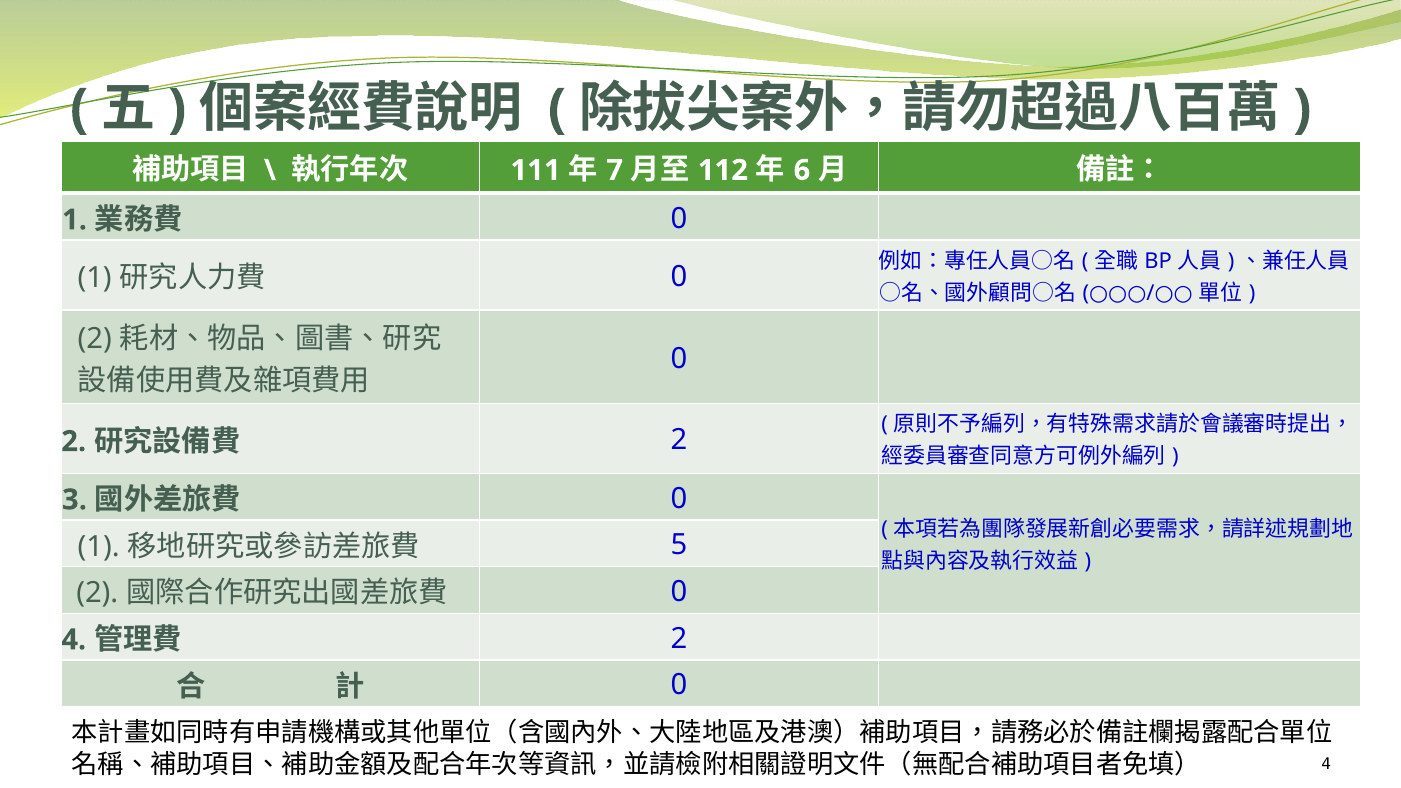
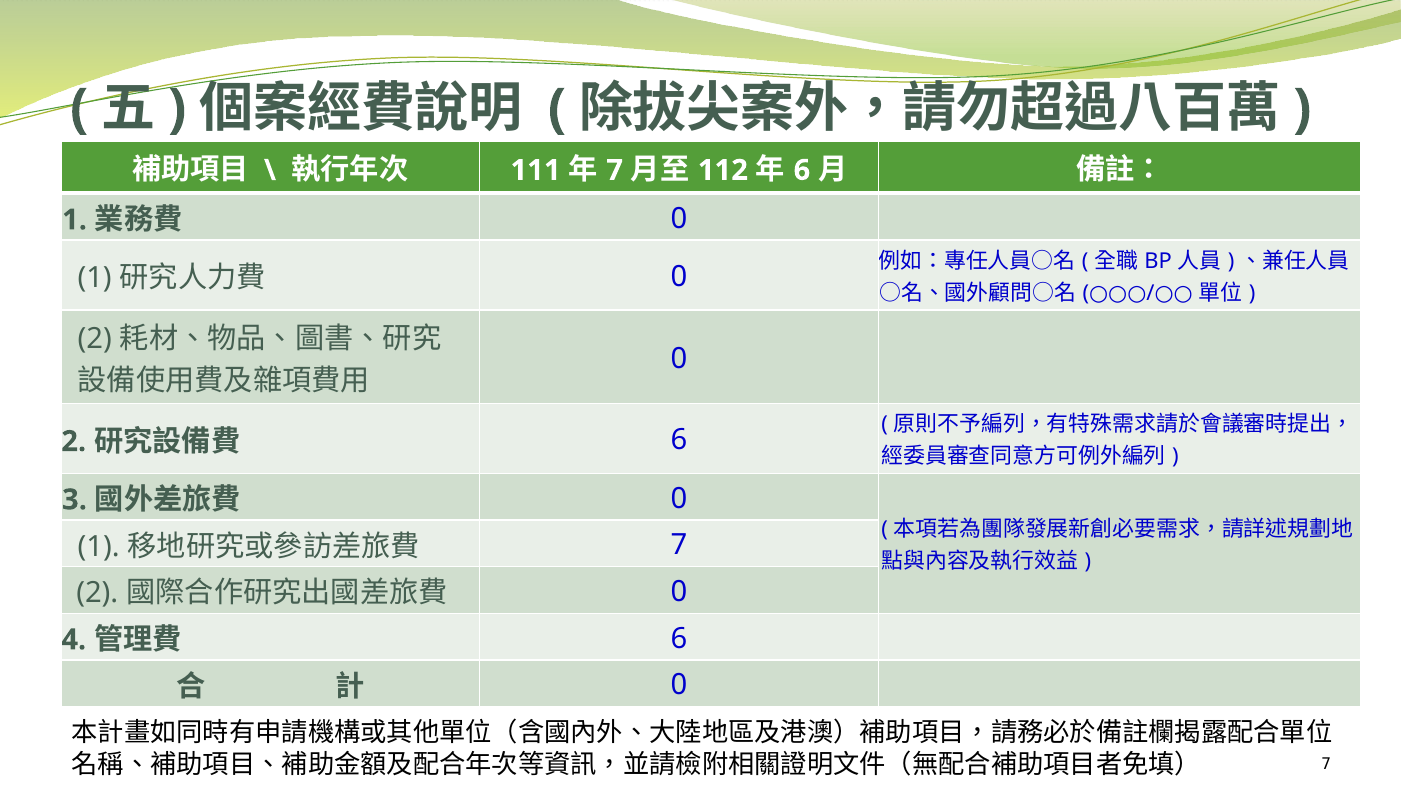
2 at (679, 440): 2 -> 6
5 at (679, 545): 5 -> 7
2 at (679, 638): 2 -> 6
4 at (1326, 764): 4 -> 7
